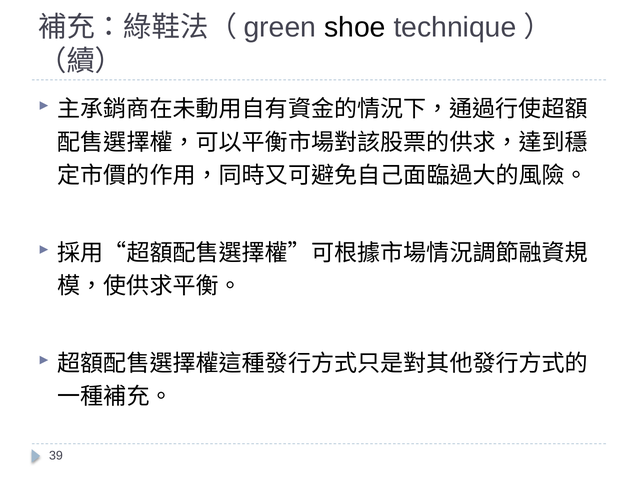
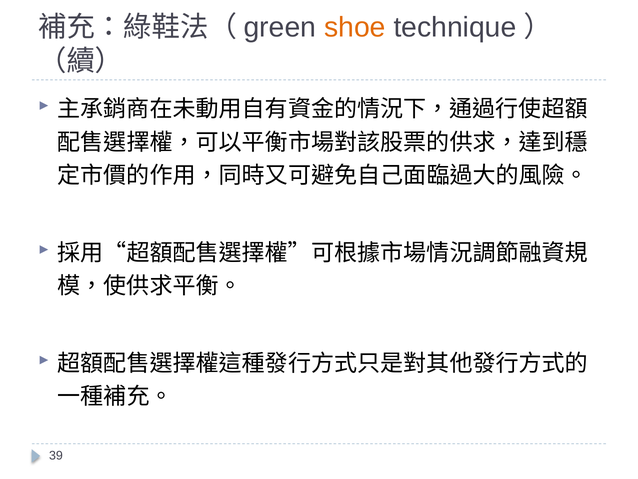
shoe colour: black -> orange
